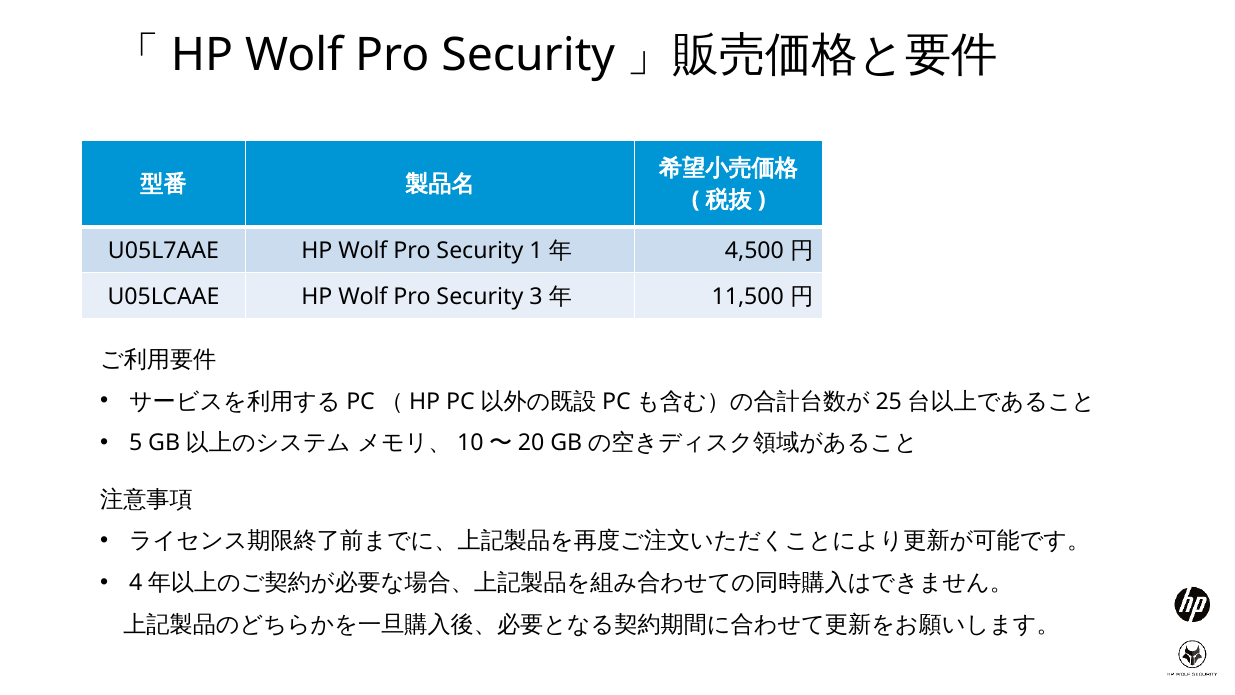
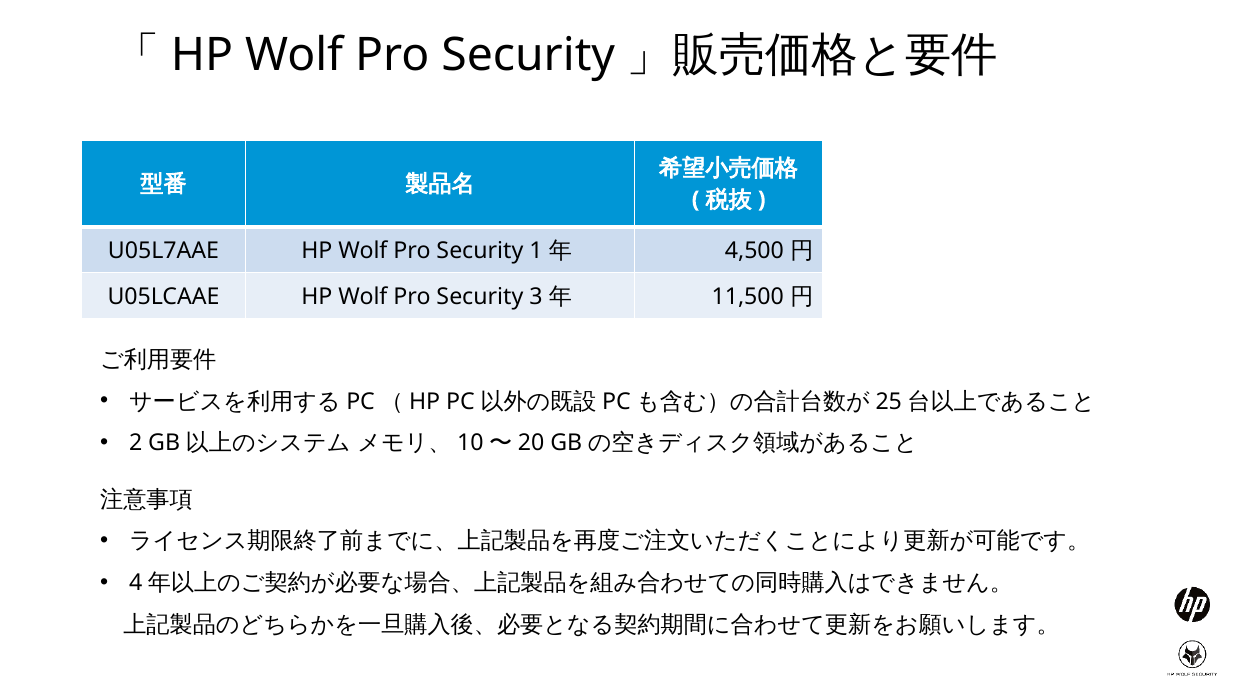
5: 5 -> 2
